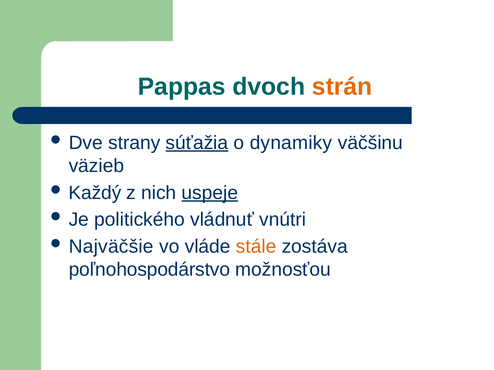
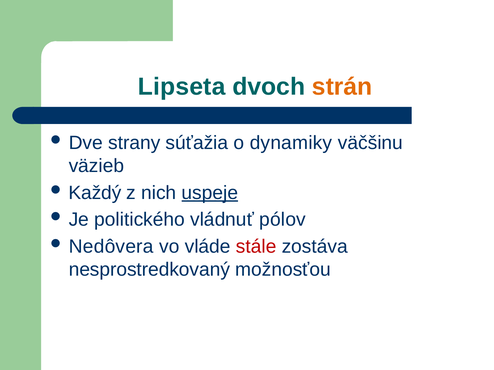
Pappas: Pappas -> Lipseta
súťažia underline: present -> none
vnútri: vnútri -> pólov
Najväčšie: Najväčšie -> Nedôvera
stále colour: orange -> red
poľnohospodárstvo: poľnohospodárstvo -> nesprostredkovaný
